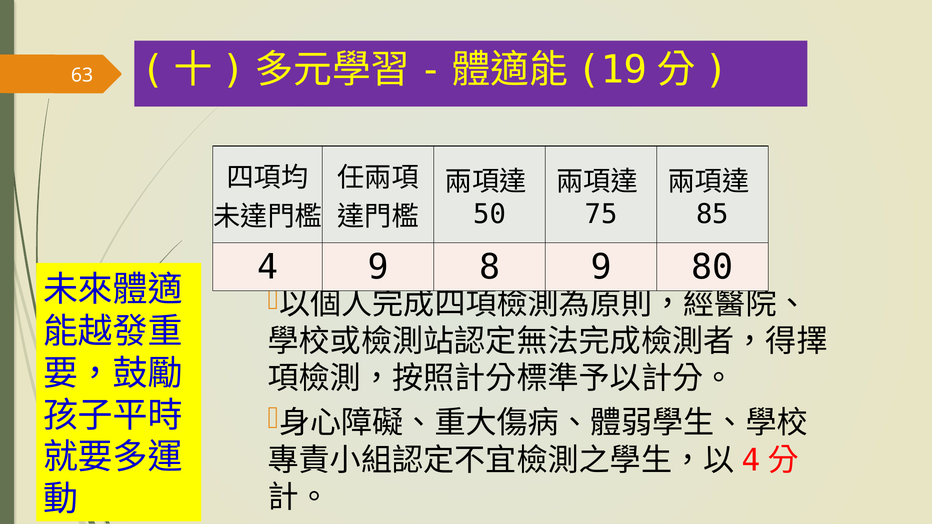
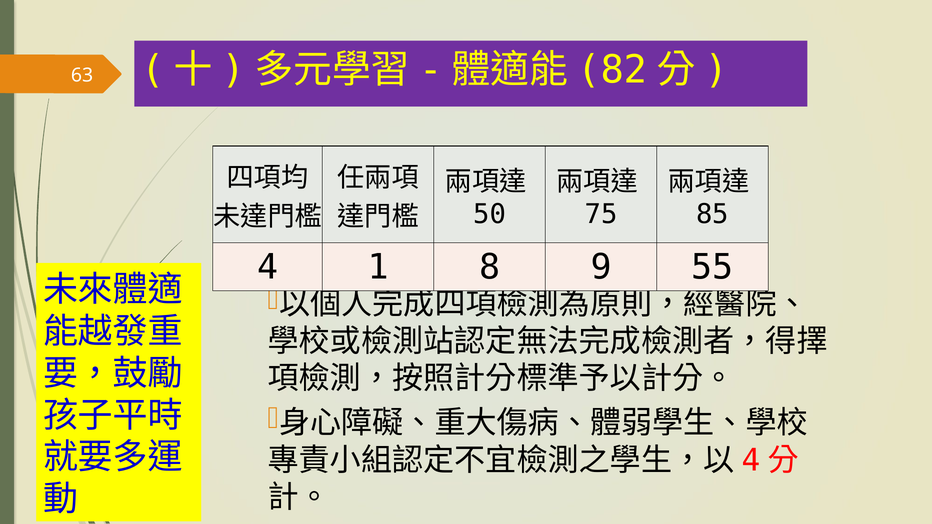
19: 19 -> 82
4 9: 9 -> 1
80: 80 -> 55
